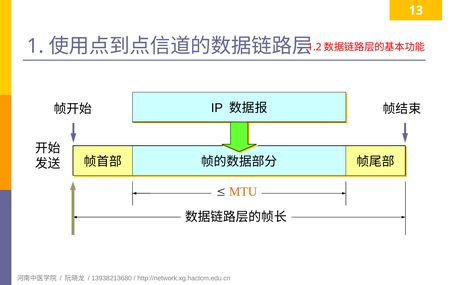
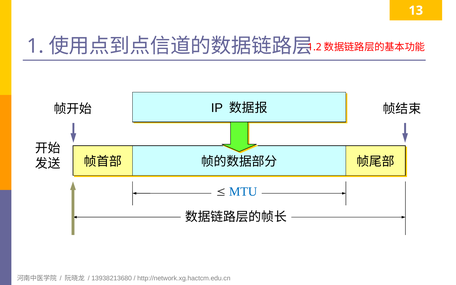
MTU colour: orange -> blue
